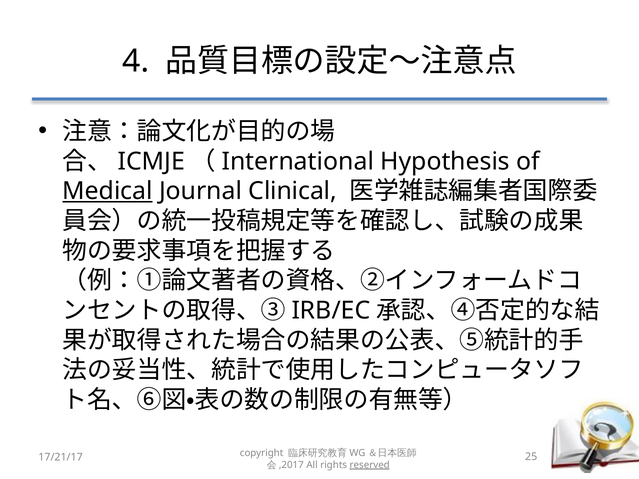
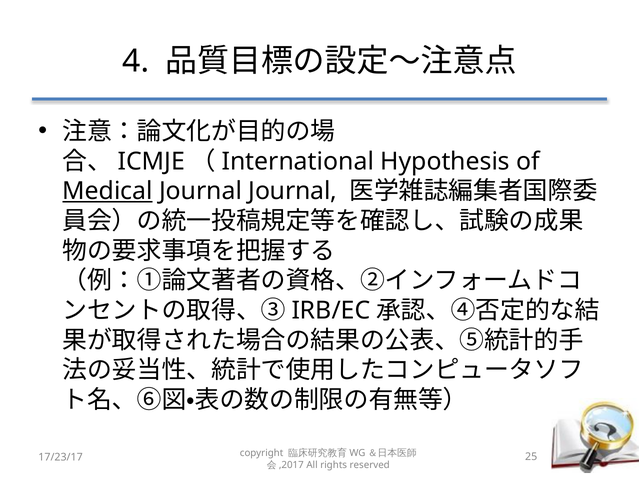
Journal Clinical: Clinical -> Journal
17/21/17: 17/21/17 -> 17/23/17
reserved underline: present -> none
